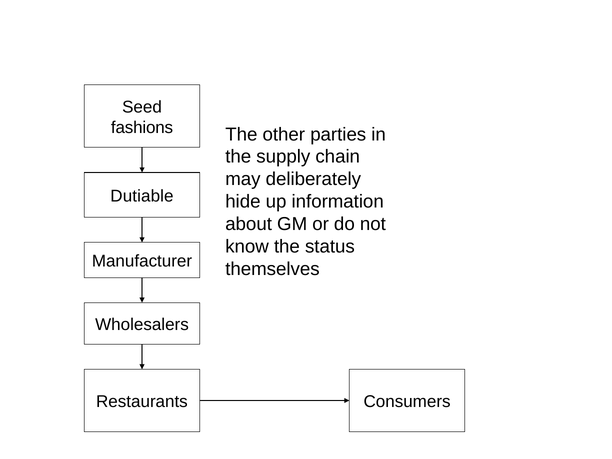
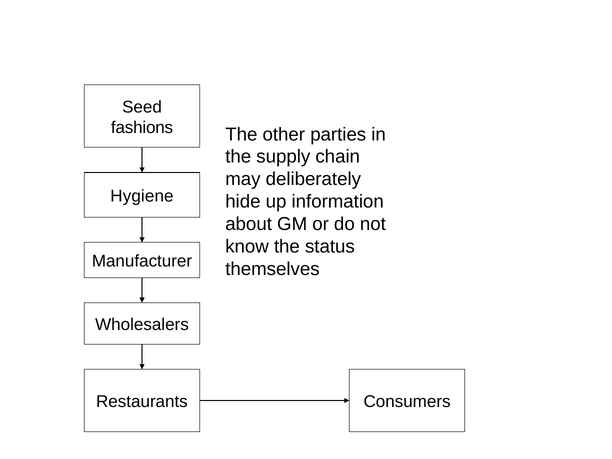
Dutiable: Dutiable -> Hygiene
